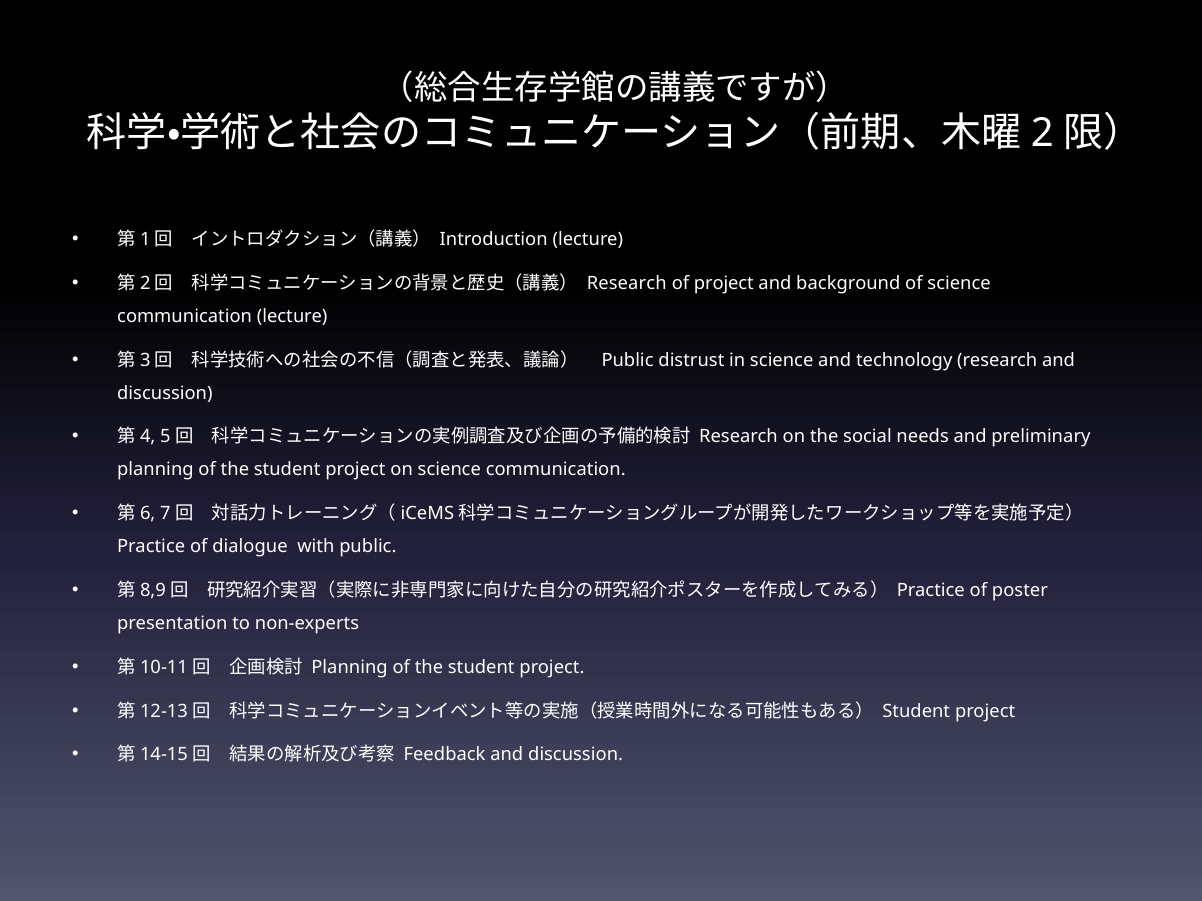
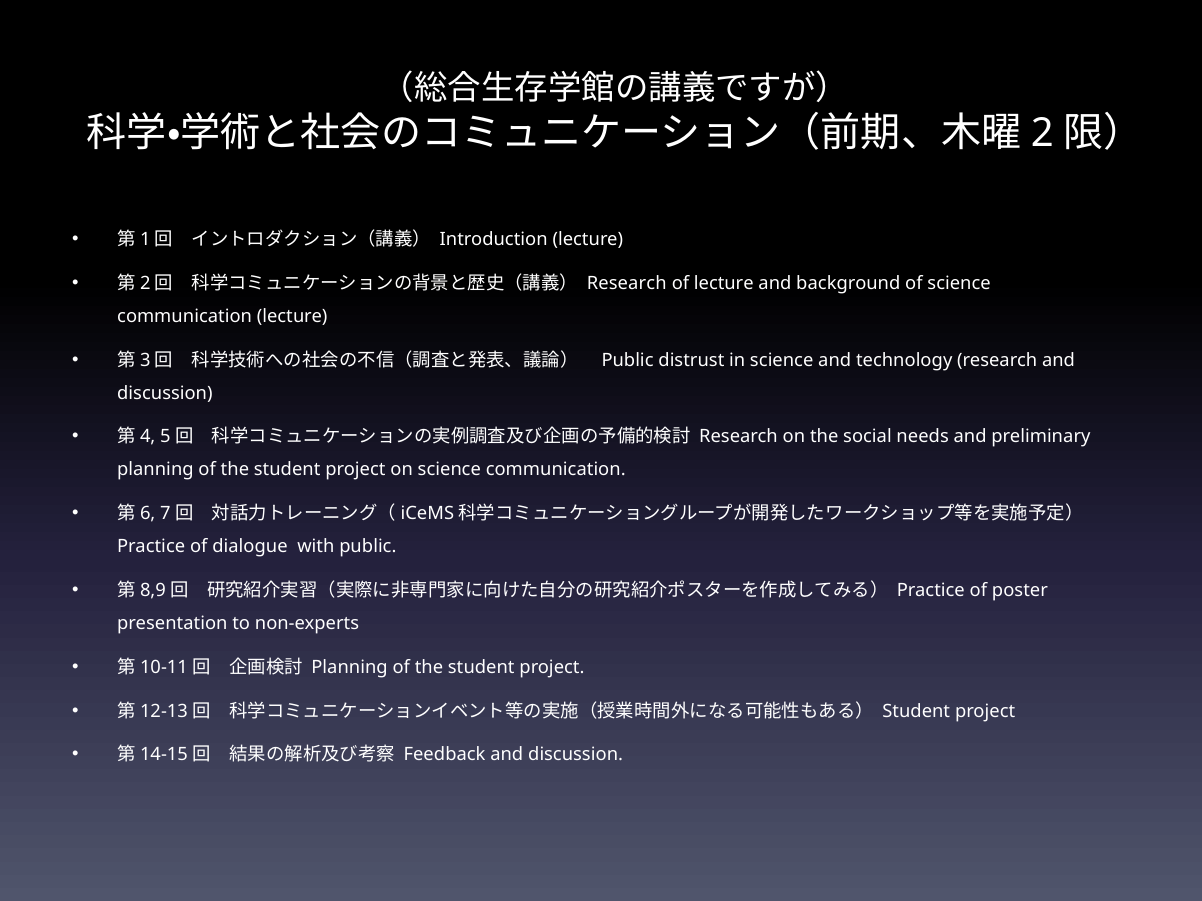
of project: project -> lecture
